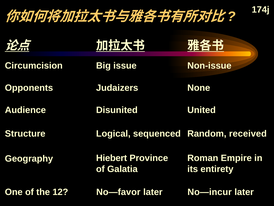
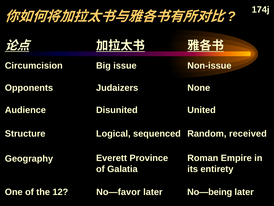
Hiebert: Hiebert -> Everett
No—incur: No—incur -> No—being
